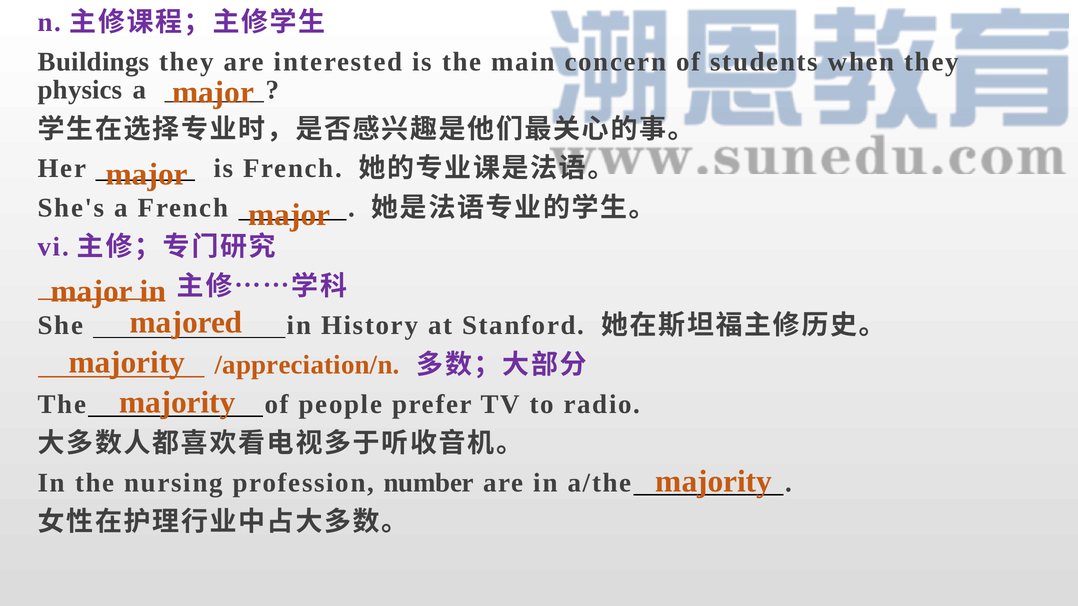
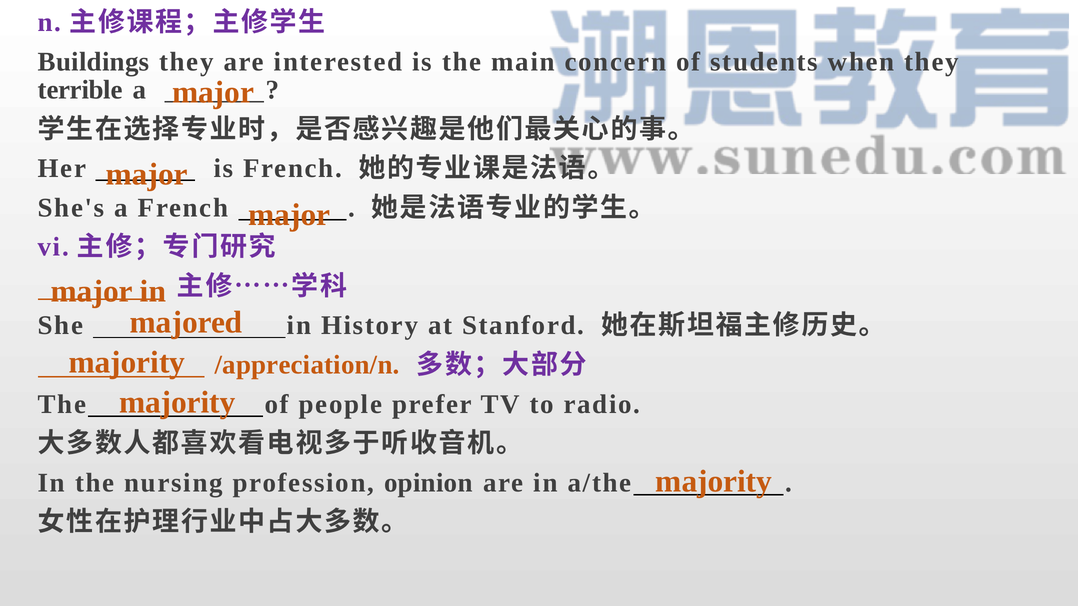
physics: physics -> terrible
number: number -> opinion
